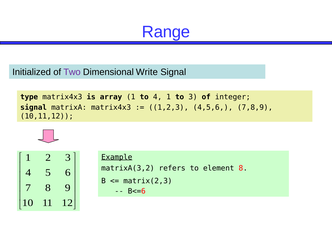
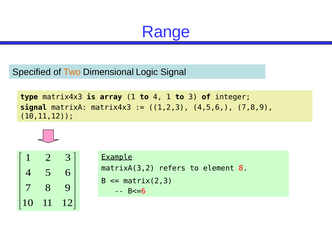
Initialized: Initialized -> Specified
Two colour: purple -> orange
Write: Write -> Logic
